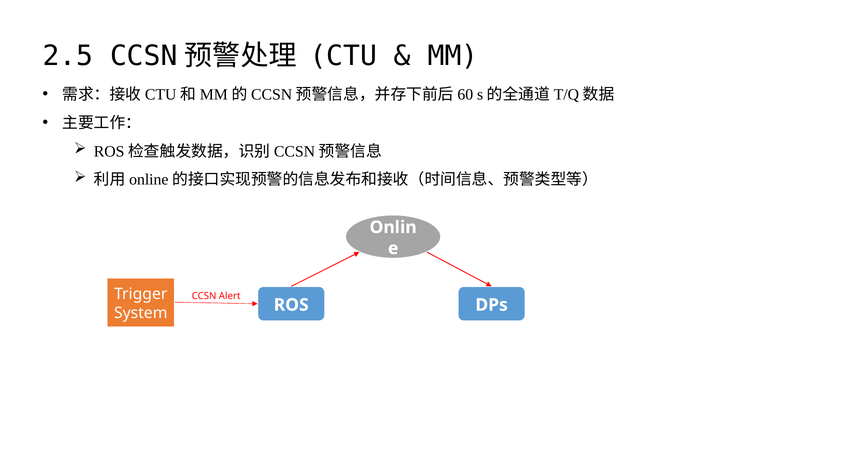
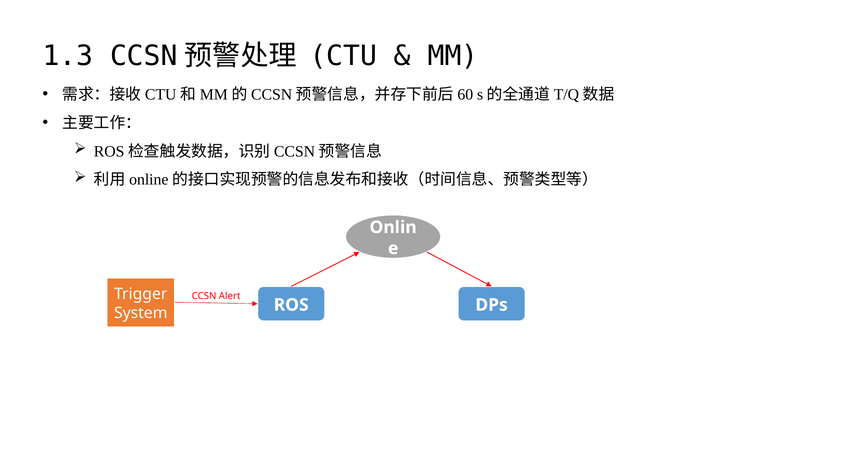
2.5: 2.5 -> 1.3
